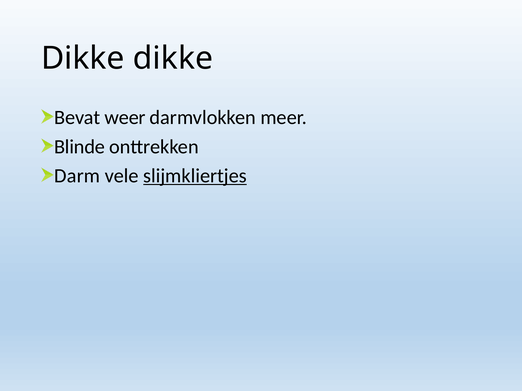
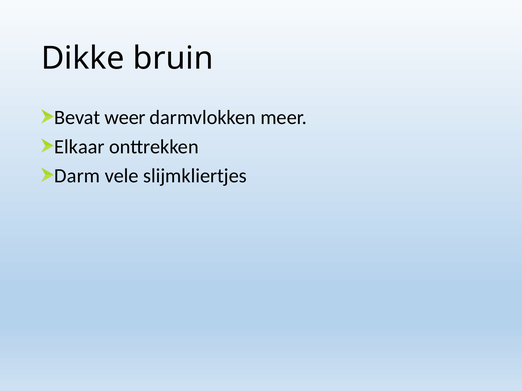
Dikke dikke: dikke -> bruin
Blinde: Blinde -> Elkaar
slijmkliertjes underline: present -> none
